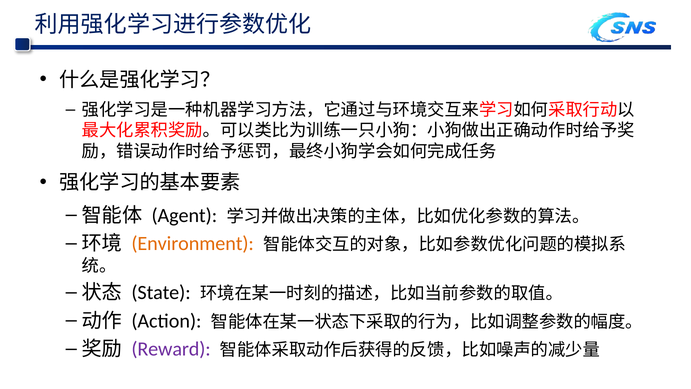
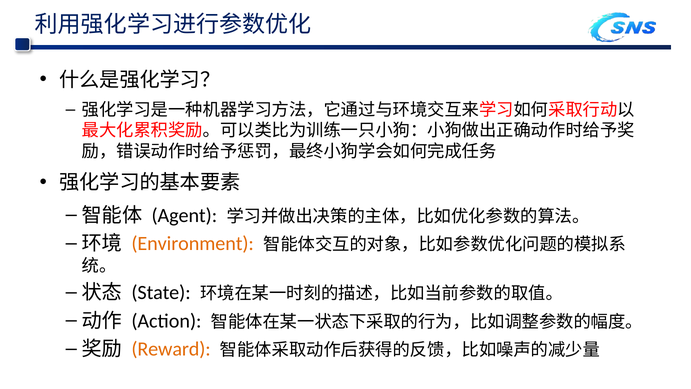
Reward colour: purple -> orange
